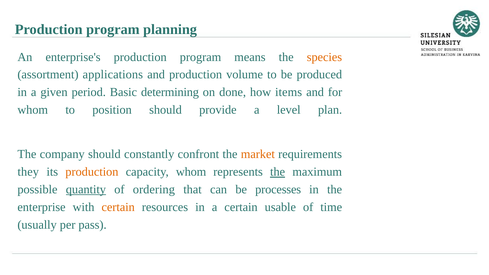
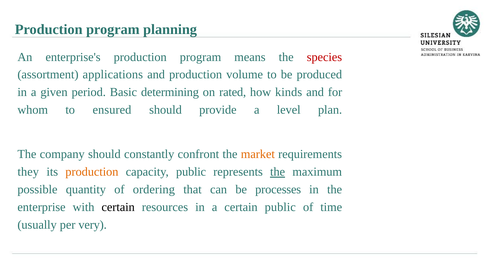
species colour: orange -> red
done: done -> rated
items: items -> kinds
position: position -> ensured
capacity whom: whom -> public
quantity underline: present -> none
certain at (118, 207) colour: orange -> black
certain usable: usable -> public
pass: pass -> very
